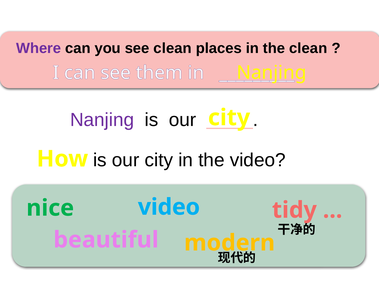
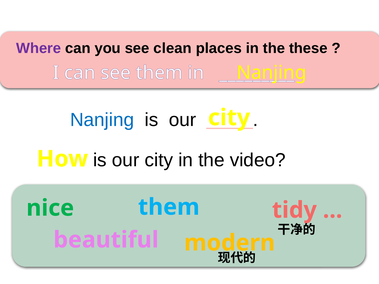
the clean: clean -> these
Nanjing at (102, 120) colour: purple -> blue
video at (169, 207): video -> them
